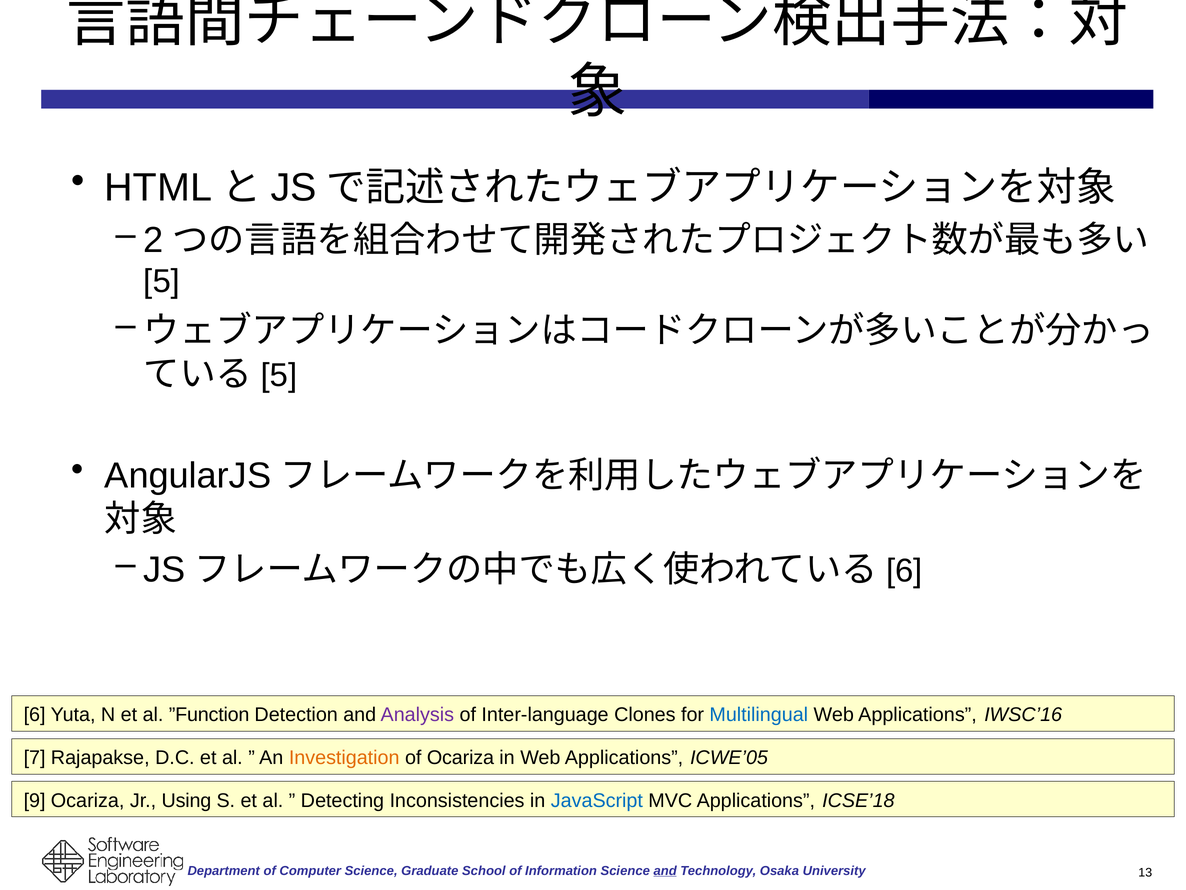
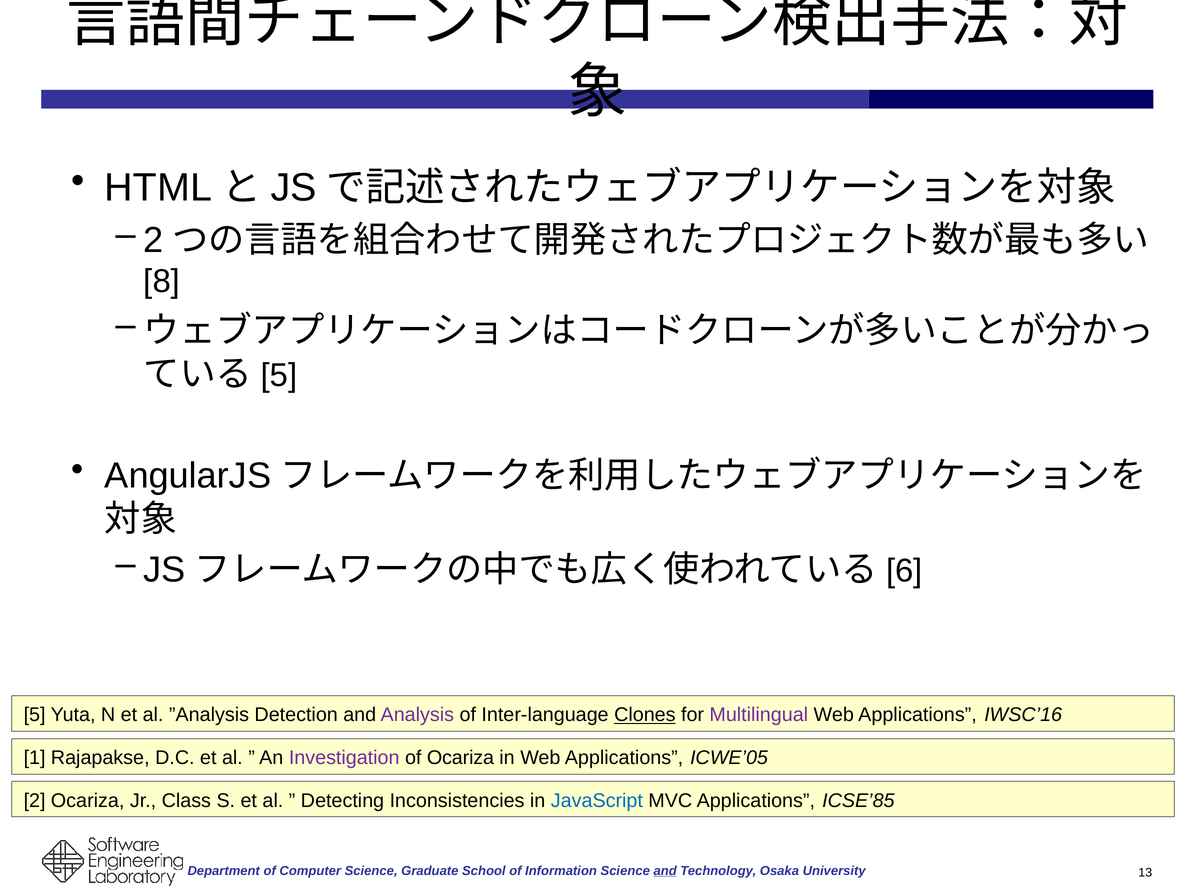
5: 5 -> 8
6: 6 -> 5
”Function: ”Function -> ”Analysis
Clones underline: none -> present
Multilingual colour: blue -> purple
7: 7 -> 1
Investigation colour: orange -> purple
9: 9 -> 2
Using: Using -> Class
ICSE’18: ICSE’18 -> ICSE’85
